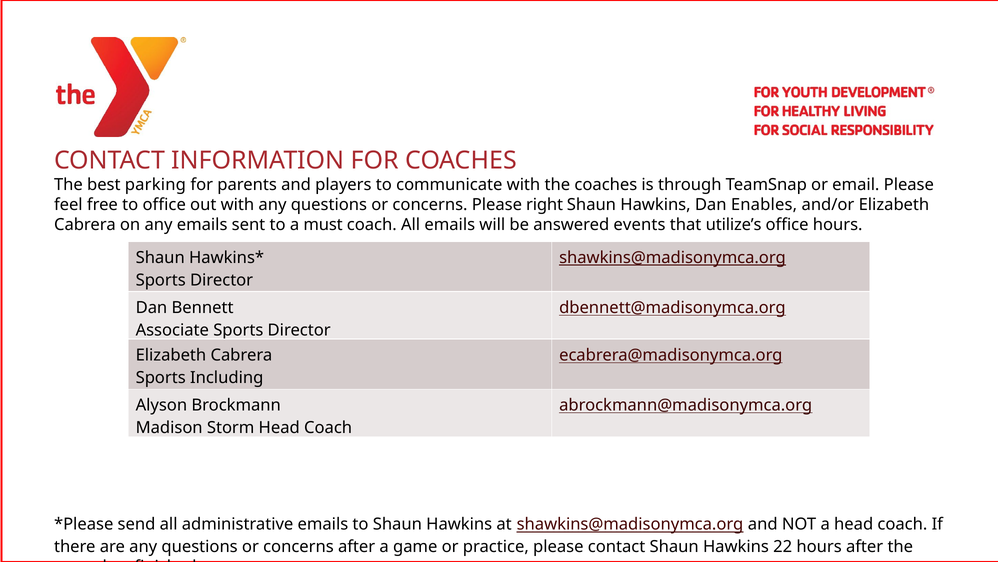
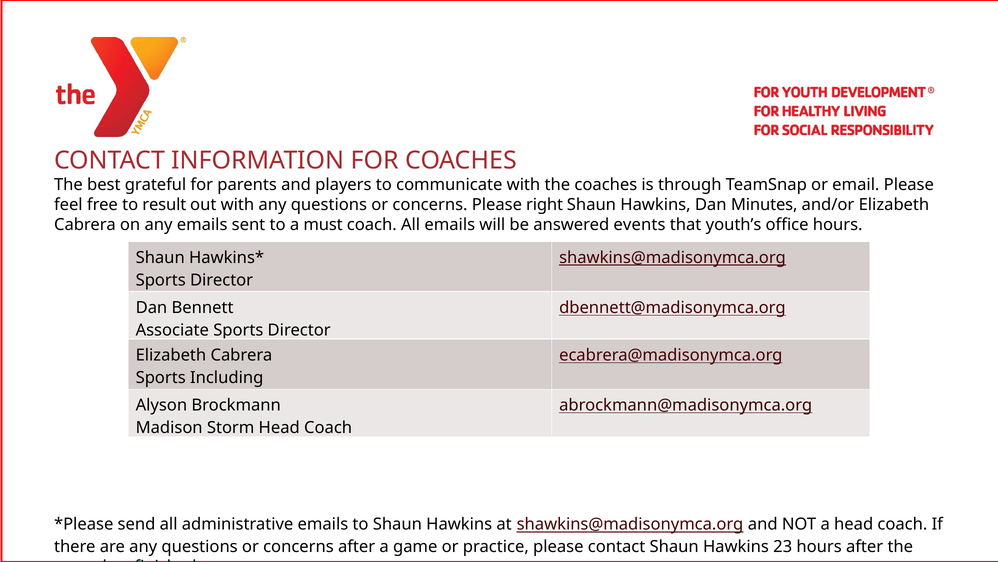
parking: parking -> grateful
to office: office -> result
Enables: Enables -> Minutes
utilize’s: utilize’s -> youth’s
22: 22 -> 23
